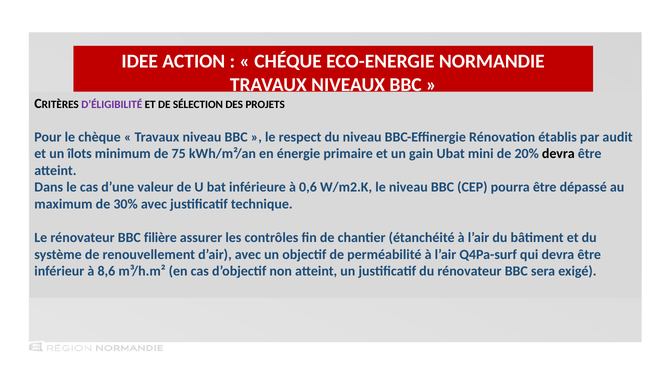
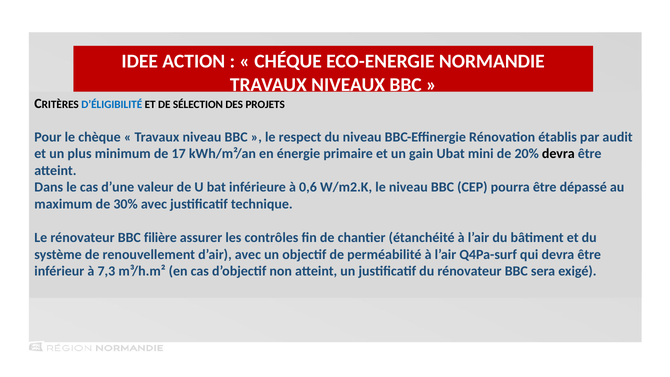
D’ÉLIGIBILITÉ colour: purple -> blue
îlots: îlots -> plus
75: 75 -> 17
8,6: 8,6 -> 7,3
